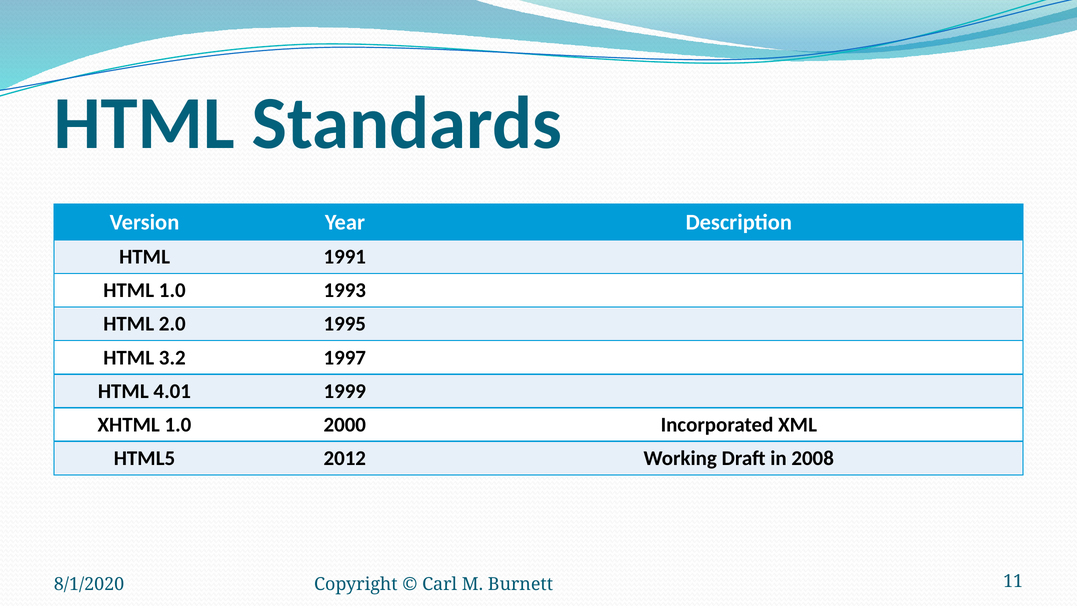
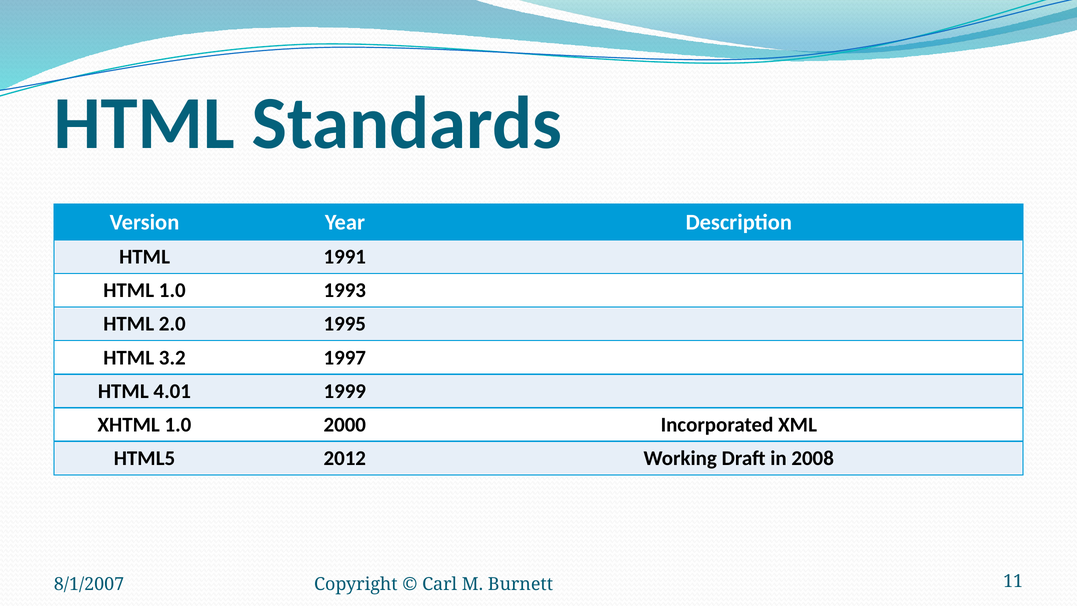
8/1/2020: 8/1/2020 -> 8/1/2007
